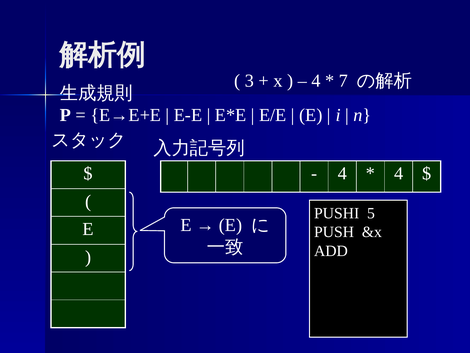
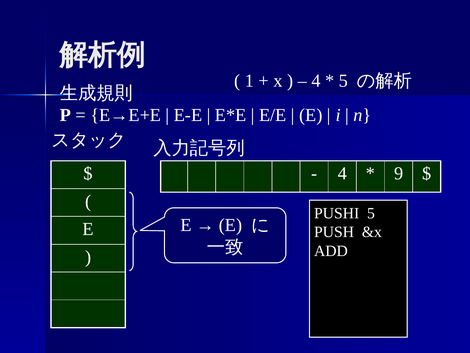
3: 3 -> 1
7 at (343, 81): 7 -> 5
4 at (399, 173): 4 -> 9
